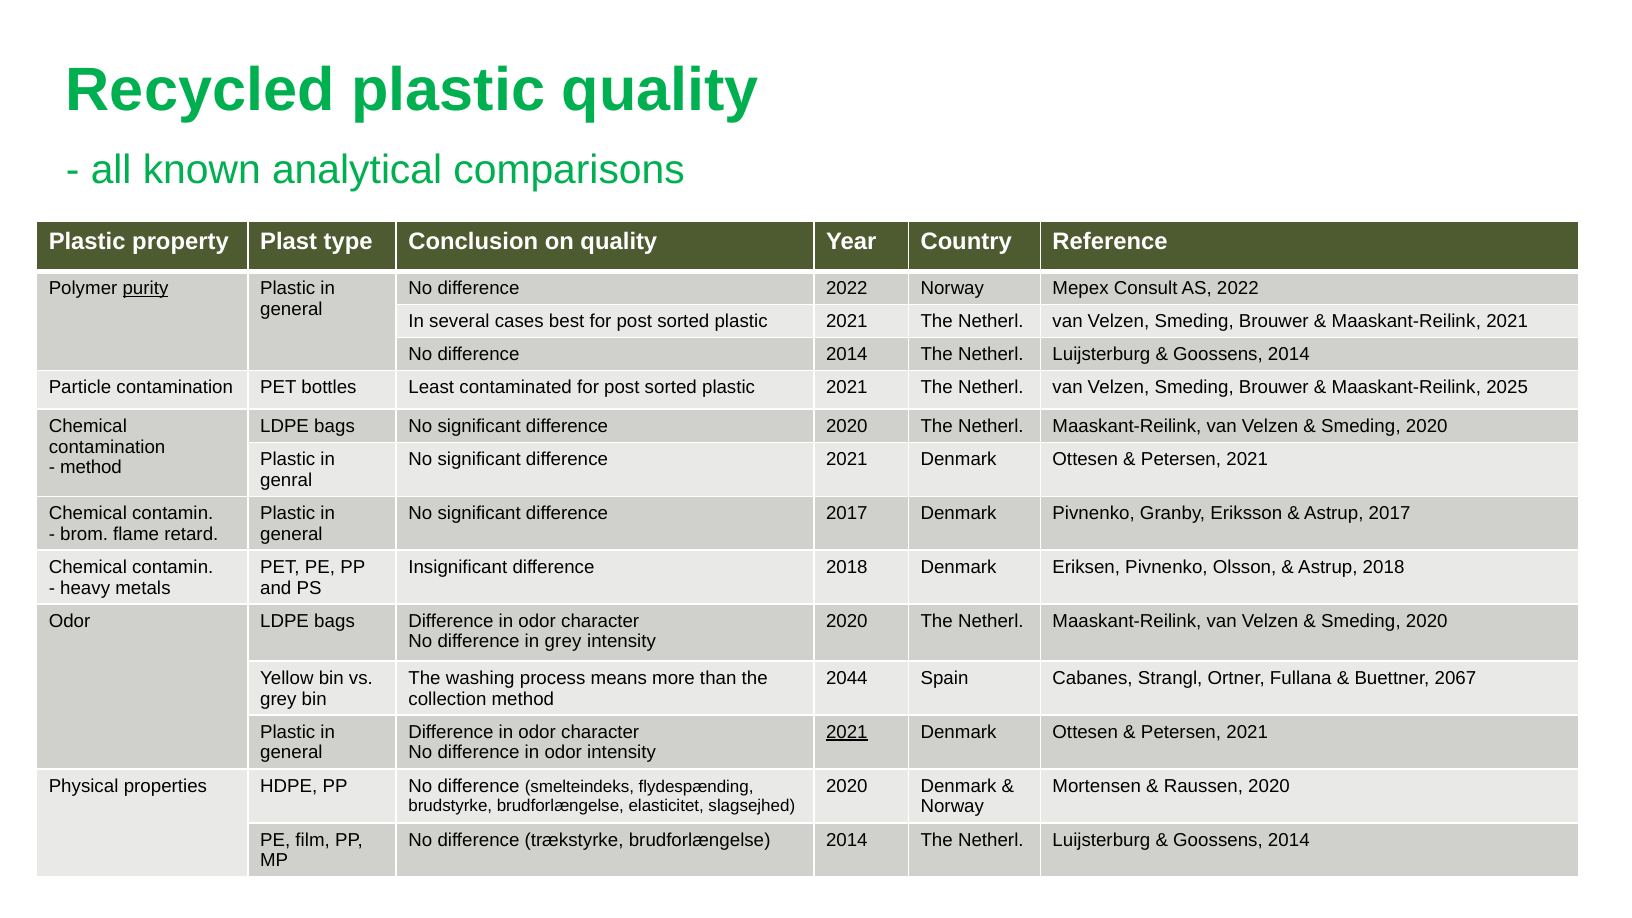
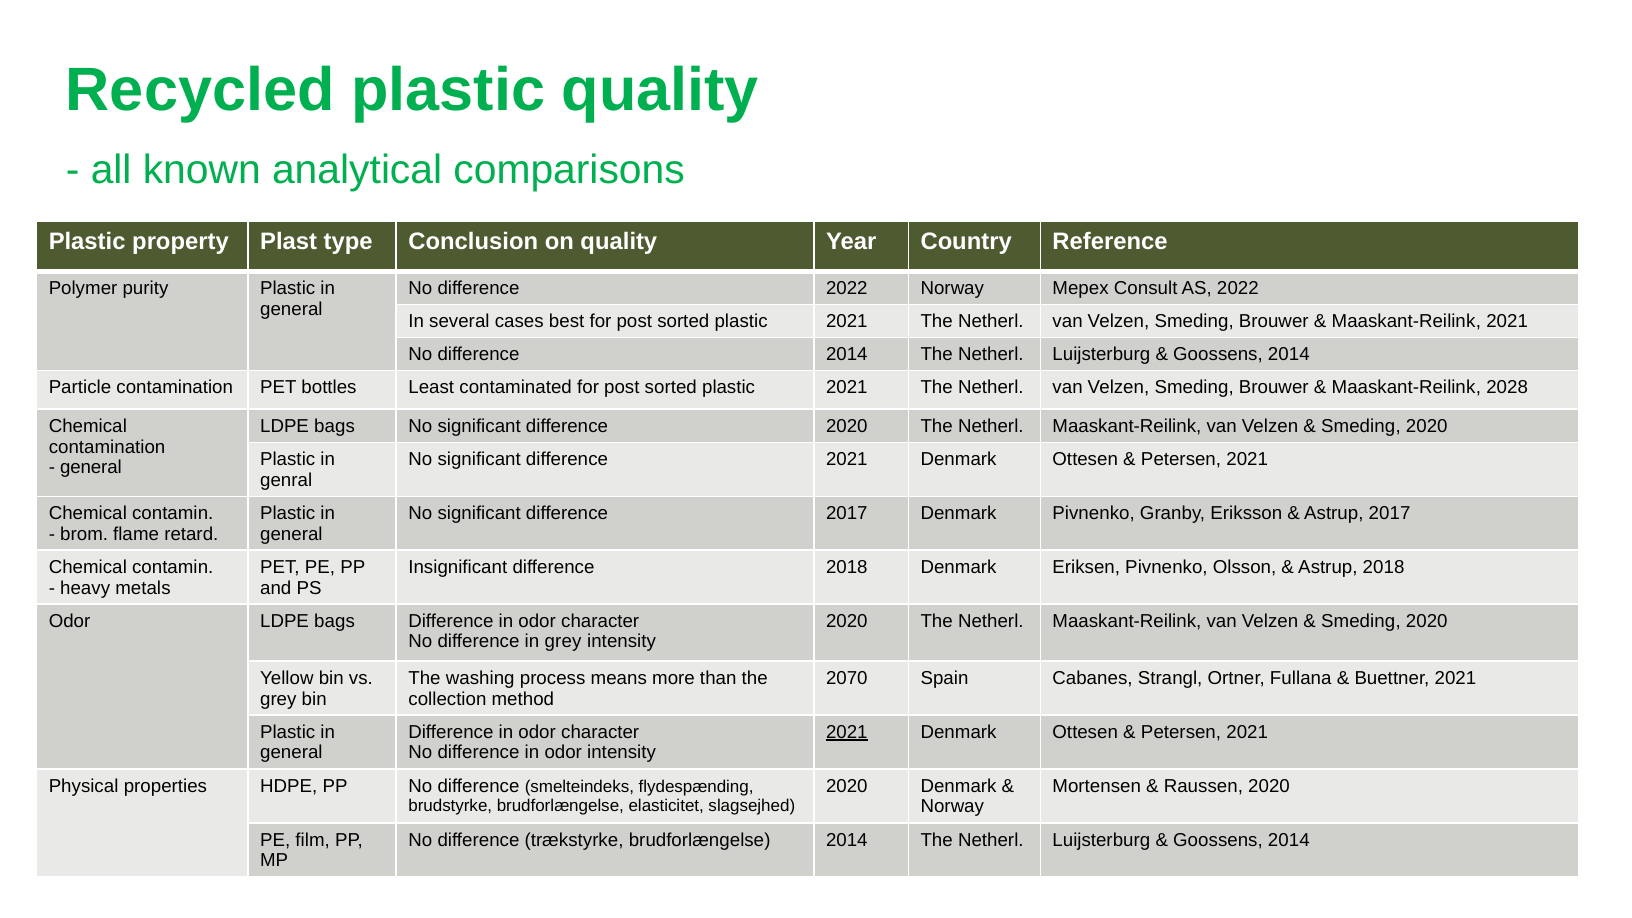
purity underline: present -> none
2025: 2025 -> 2028
method at (91, 468): method -> general
2044: 2044 -> 2070
Buettner 2067: 2067 -> 2021
